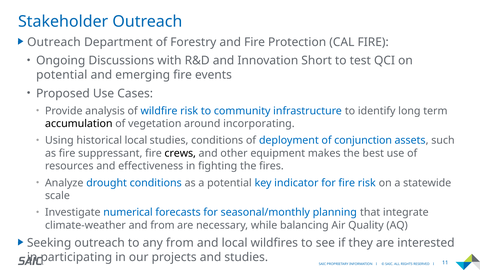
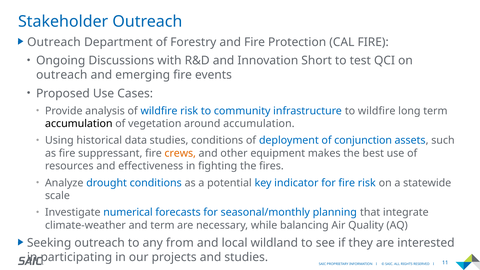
potential at (62, 75): potential -> outreach
to identify: identify -> wildfire
around incorporating: incorporating -> accumulation
historical local: local -> data
crews colour: black -> orange
and from: from -> term
wildfires: wildfires -> wildland
